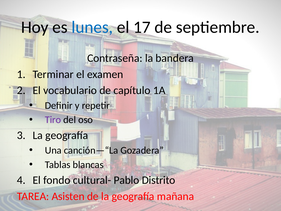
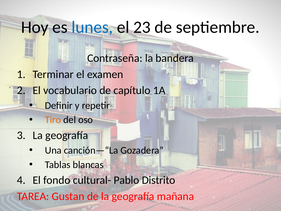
17: 17 -> 23
Tiro colour: purple -> orange
Asisten: Asisten -> Gustan
